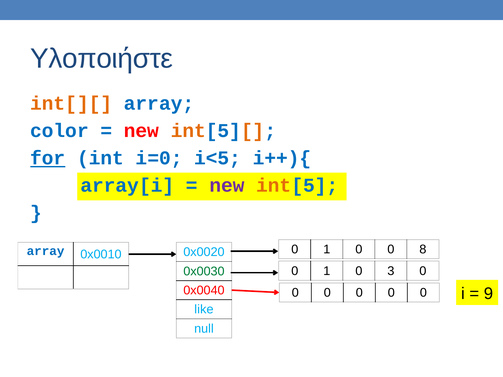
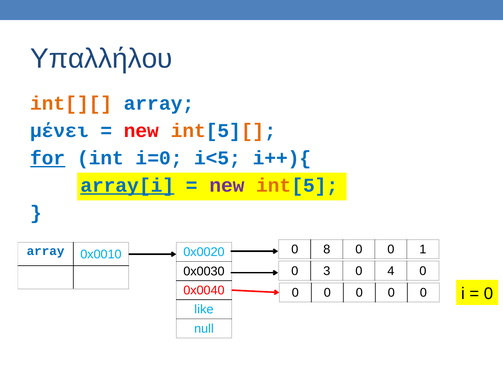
Υλοποιήστε: Υλοποιήστε -> Υπαλλήλου
color: color -> μένει
array[i underline: none -> present
1 at (327, 250): 1 -> 8
8: 8 -> 1
1 at (327, 271): 1 -> 3
3: 3 -> 4
0x0030 colour: green -> black
9 at (488, 294): 9 -> 0
